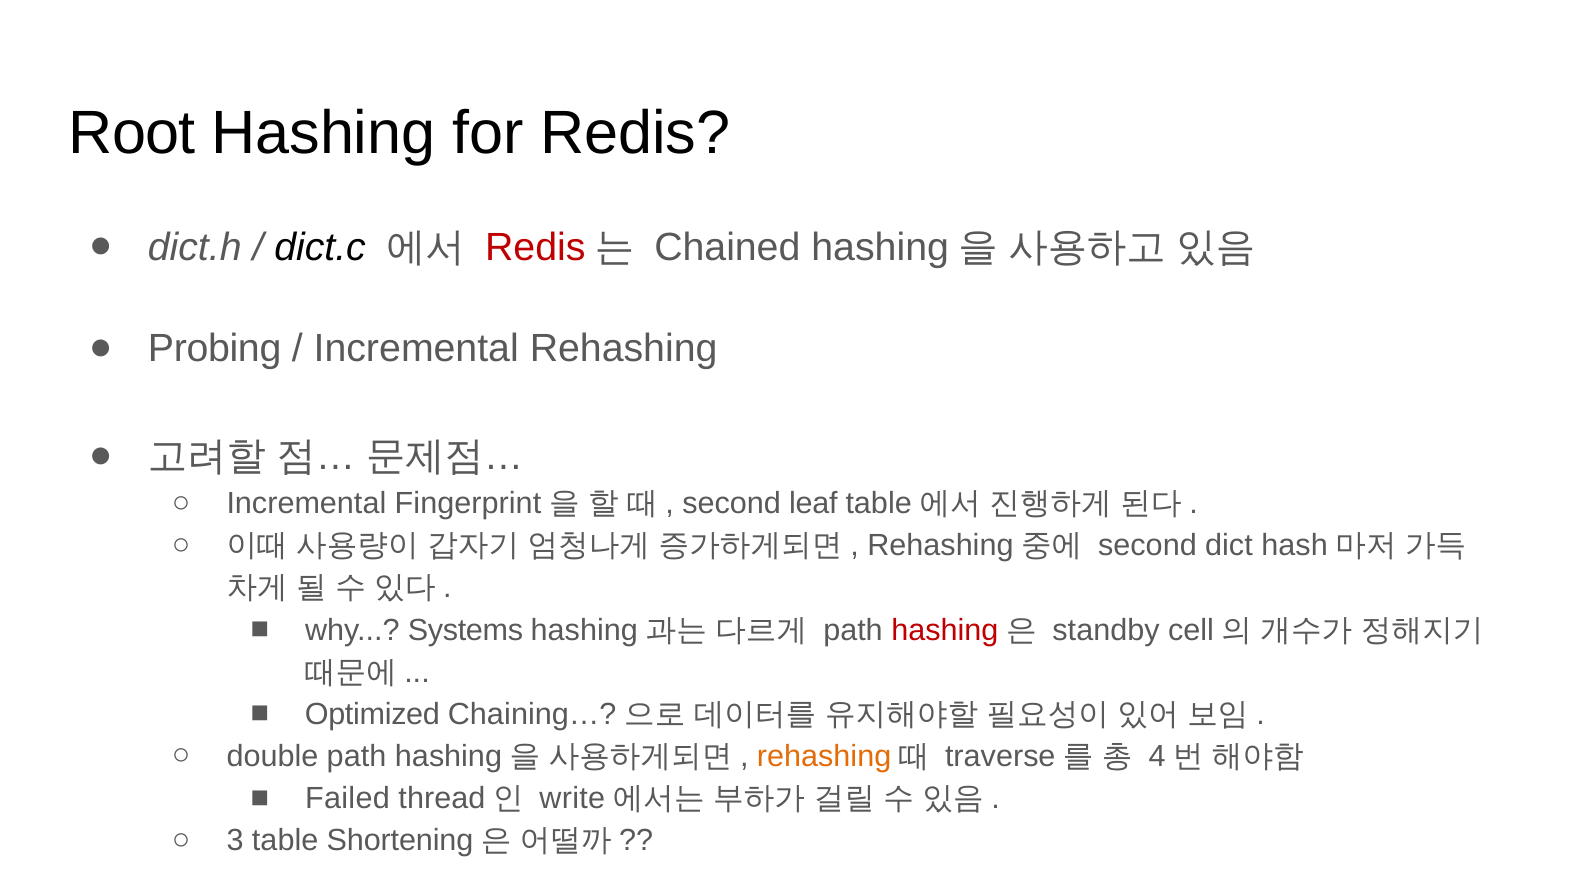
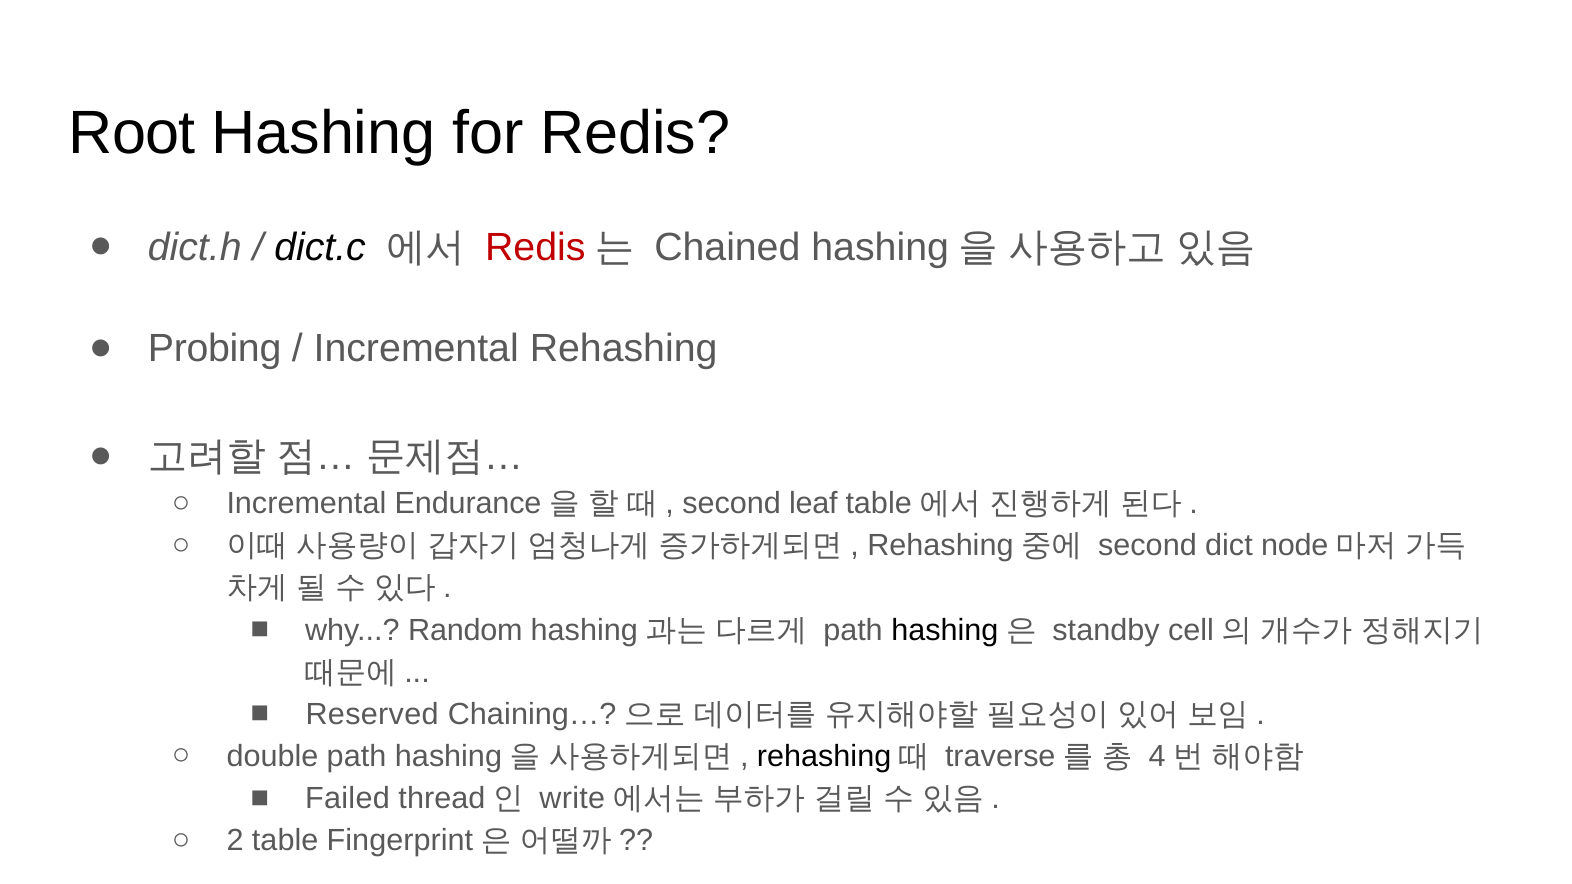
Fingerprint: Fingerprint -> Endurance
hash: hash -> node
Systems: Systems -> Random
hashing at (945, 630) colour: red -> black
Optimized: Optimized -> Reserved
rehashing at (824, 757) colour: orange -> black
3: 3 -> 2
Shortening: Shortening -> Fingerprint
